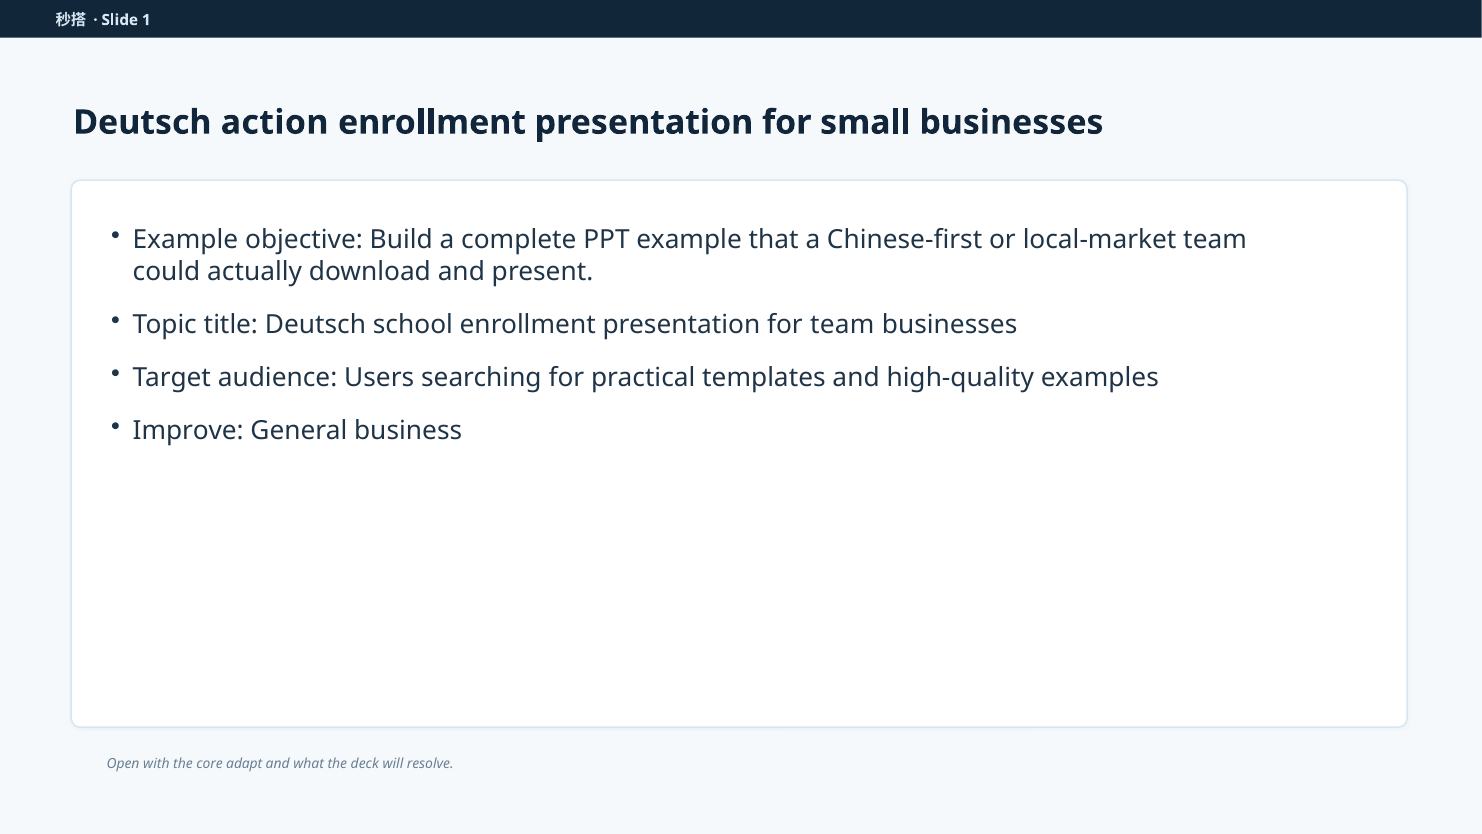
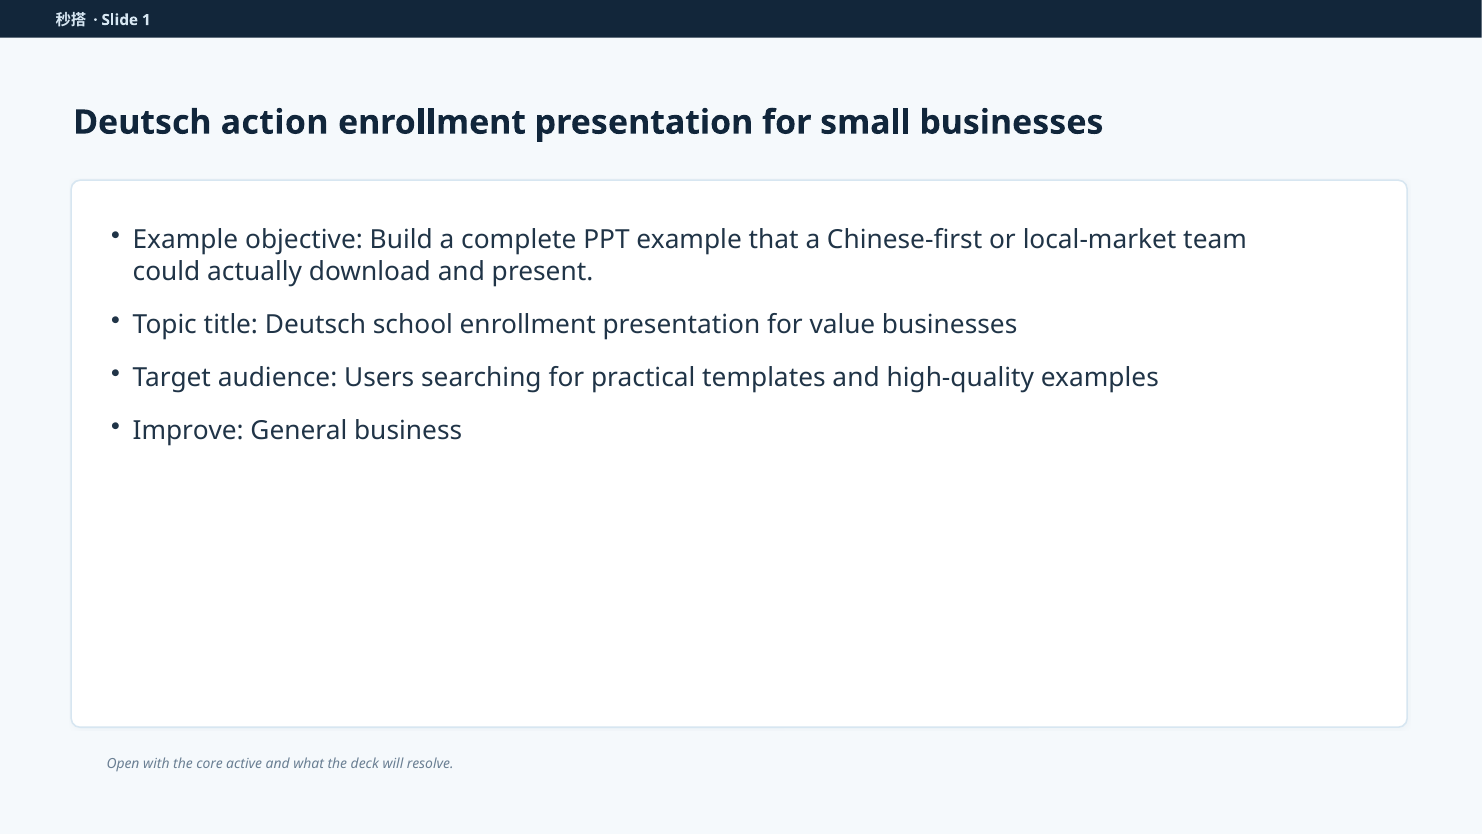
for team: team -> value
adapt: adapt -> active
